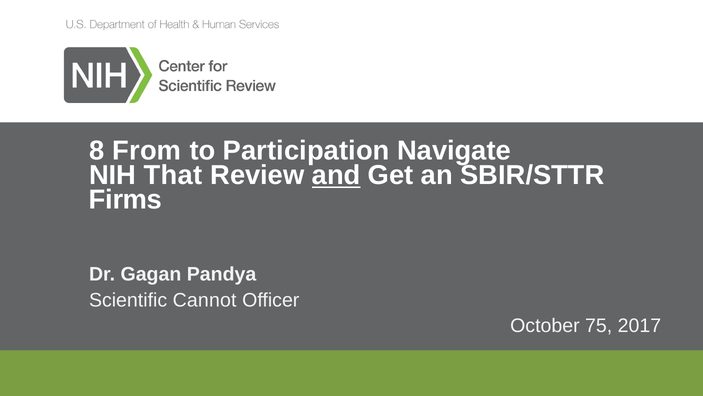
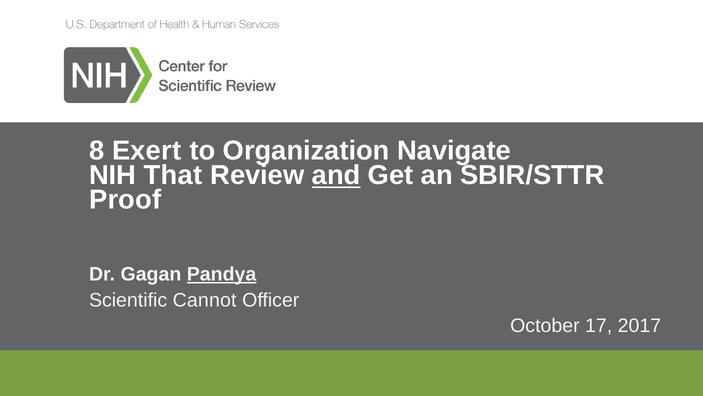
From: From -> Exert
Participation: Participation -> Organization
Firms: Firms -> Proof
Pandya underline: none -> present
75: 75 -> 17
